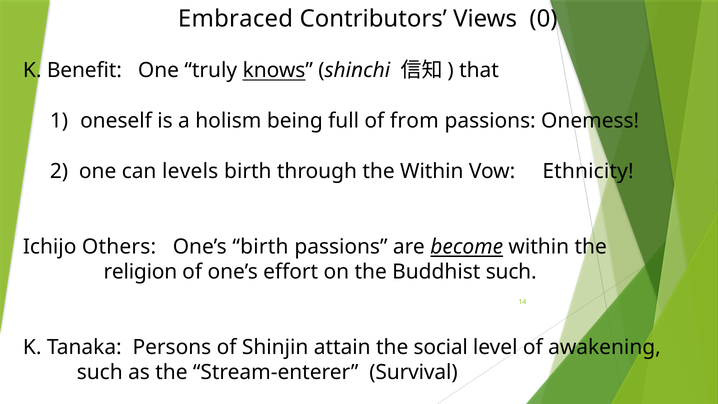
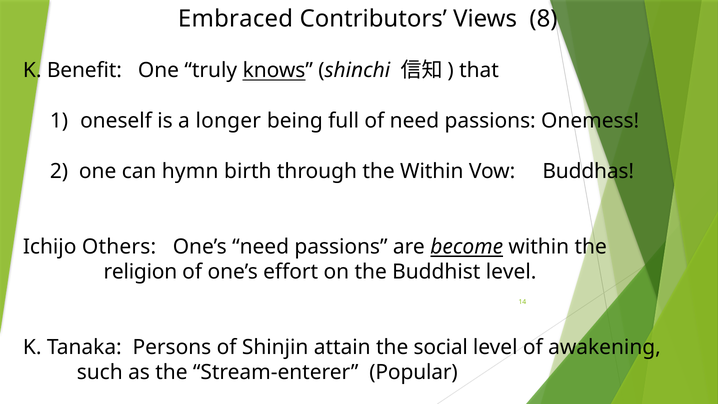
0: 0 -> 8
holism: holism -> longer
of from: from -> need
levels: levels -> hymn
Ethnicity: Ethnicity -> Buddhas
One’s birth: birth -> need
Buddhist such: such -> level
Survival: Survival -> Popular
